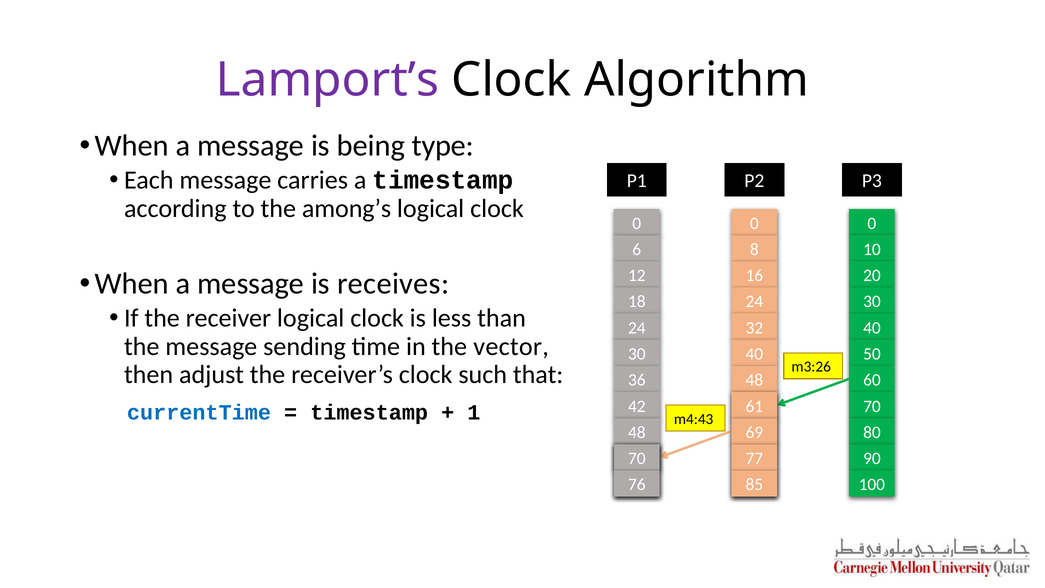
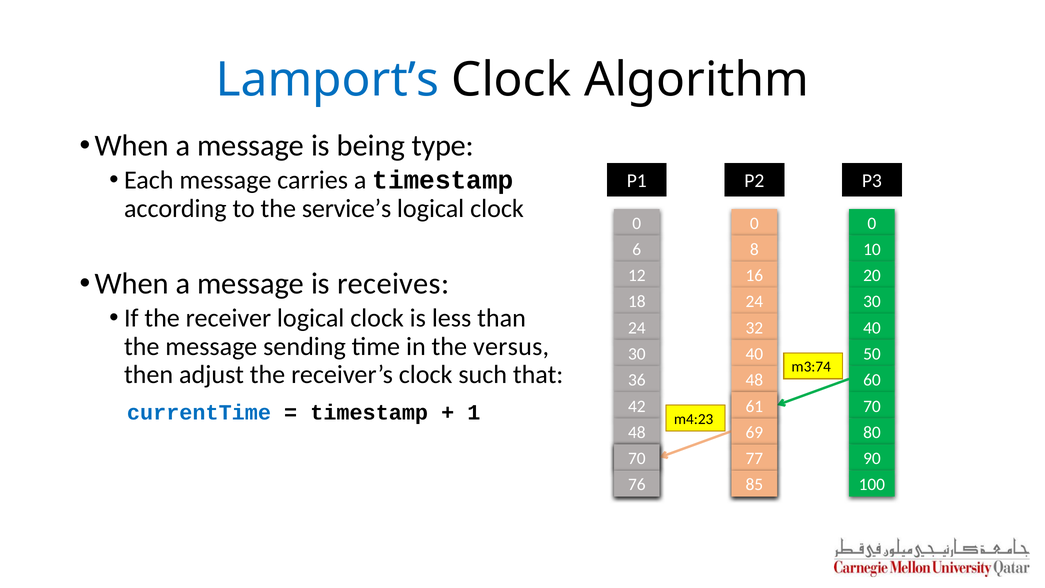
Lamport’s colour: purple -> blue
among’s: among’s -> service’s
vector: vector -> versus
m3:26: m3:26 -> m3:74
m4:43: m4:43 -> m4:23
